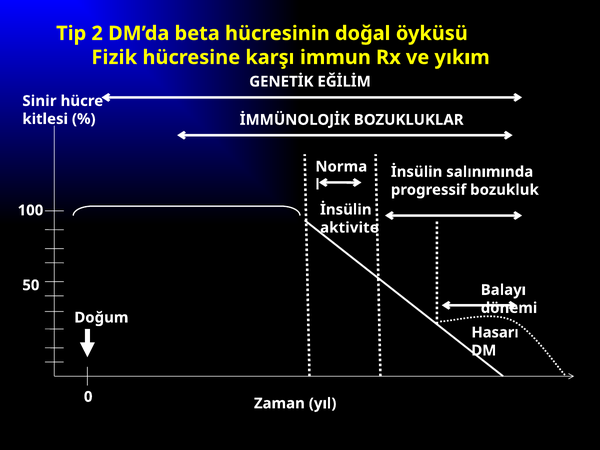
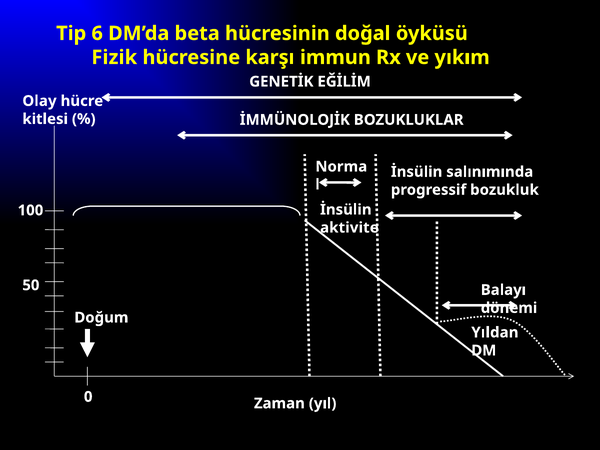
2: 2 -> 6
Sinir: Sinir -> Olay
Hasarı: Hasarı -> Yıldan
